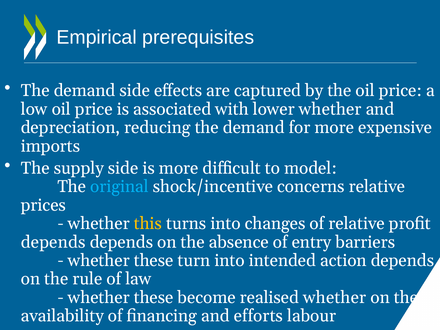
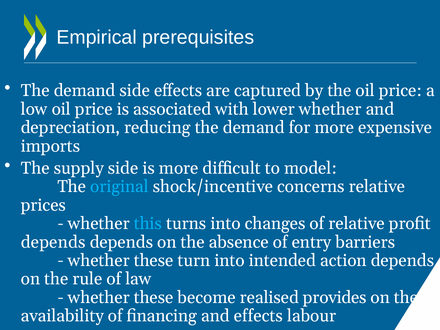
this colour: yellow -> light blue
realised whether: whether -> provides
and efforts: efforts -> effects
